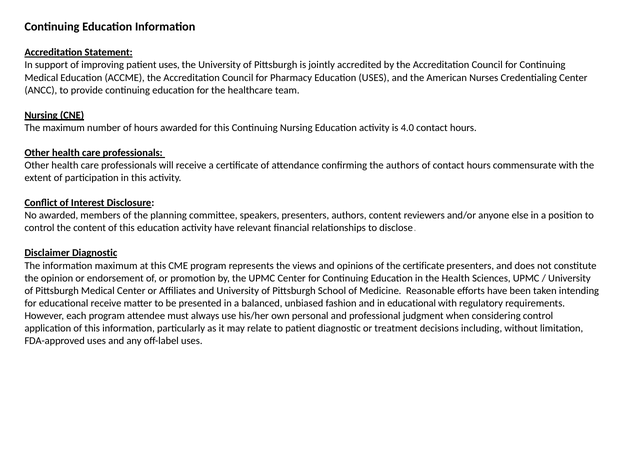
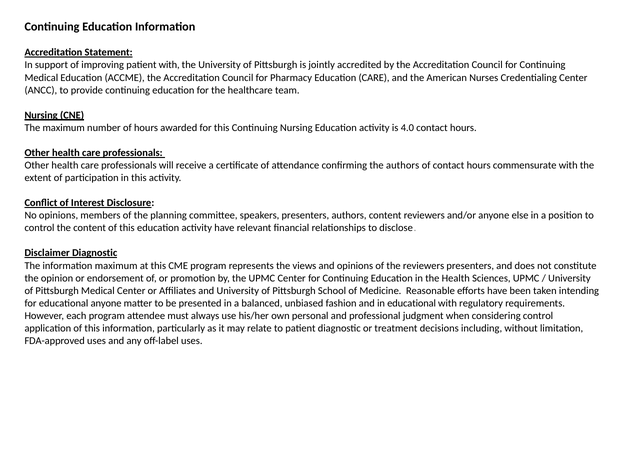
patient uses: uses -> with
Education USES: USES -> CARE
No awarded: awarded -> opinions
the certificate: certificate -> reviewers
educational receive: receive -> anyone
